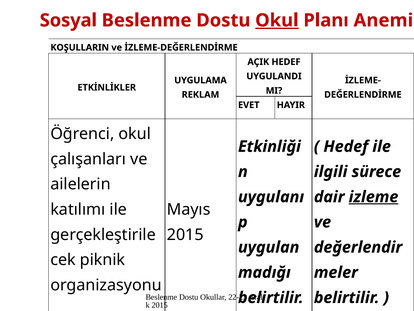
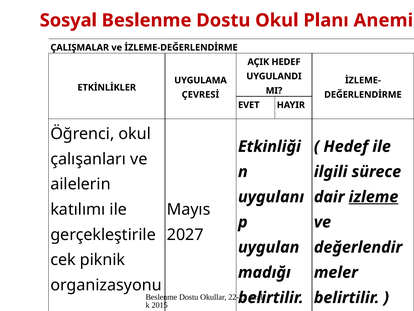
Okul at (277, 20) underline: present -> none
KOŞULLARIN: KOŞULLARIN -> ÇALIŞMALAR
REKLAM: REKLAM -> ÇEVRESİ
2015 at (185, 234): 2015 -> 2027
